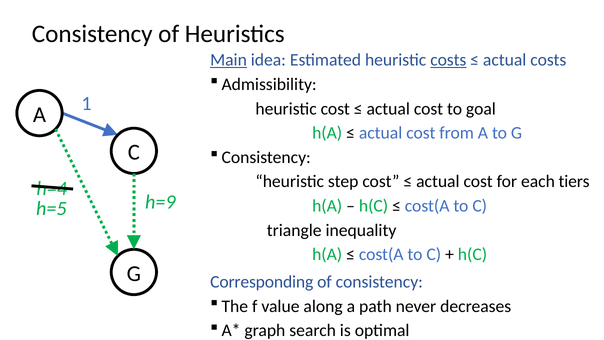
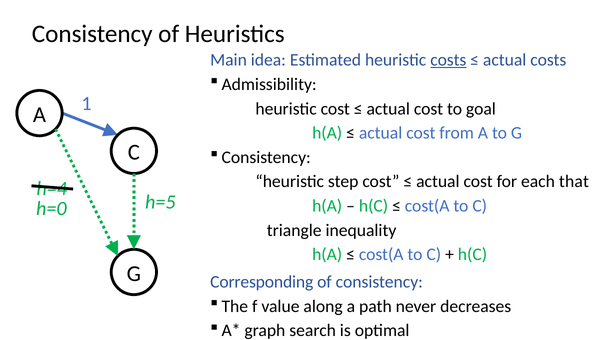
Main underline: present -> none
tiers: tiers -> that
h=9: h=9 -> h=5
h=5: h=5 -> h=0
